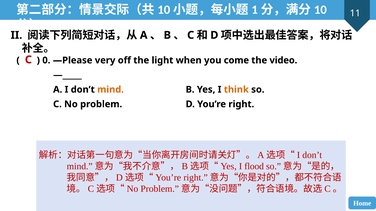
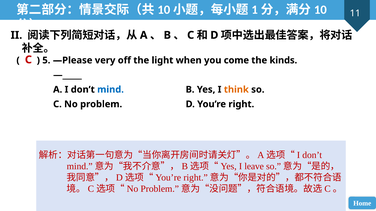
0: 0 -> 5
video: video -> kinds
mind colour: orange -> blue
flood: flood -> leave
